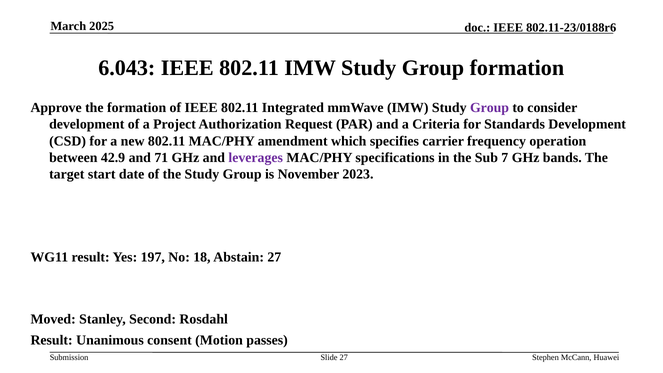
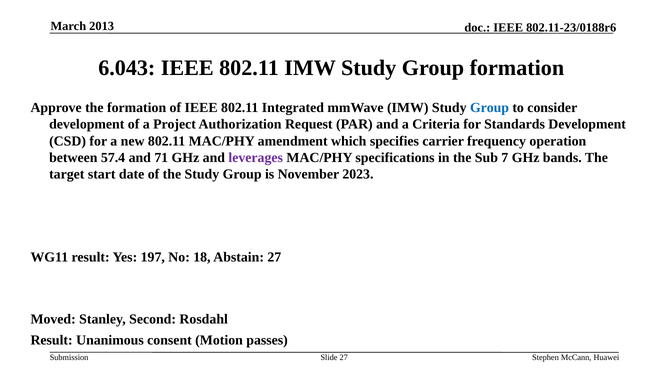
2025: 2025 -> 2013
Group at (489, 108) colour: purple -> blue
42.9: 42.9 -> 57.4
